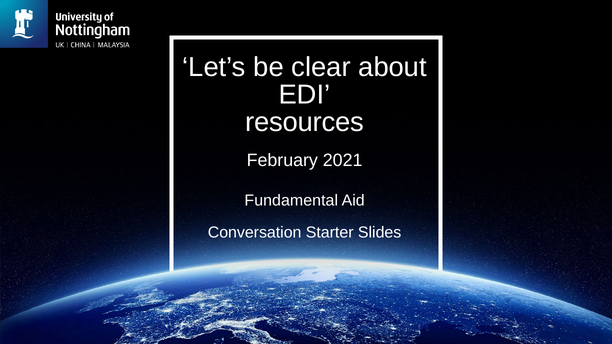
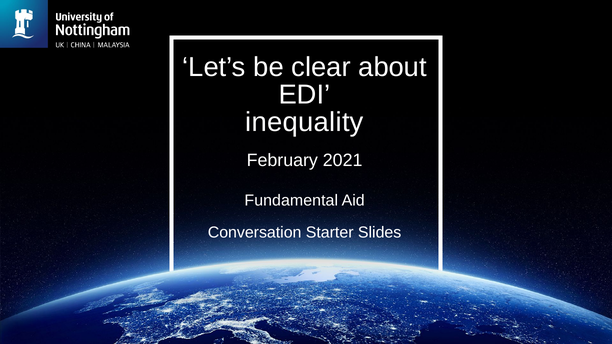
resources: resources -> inequality
